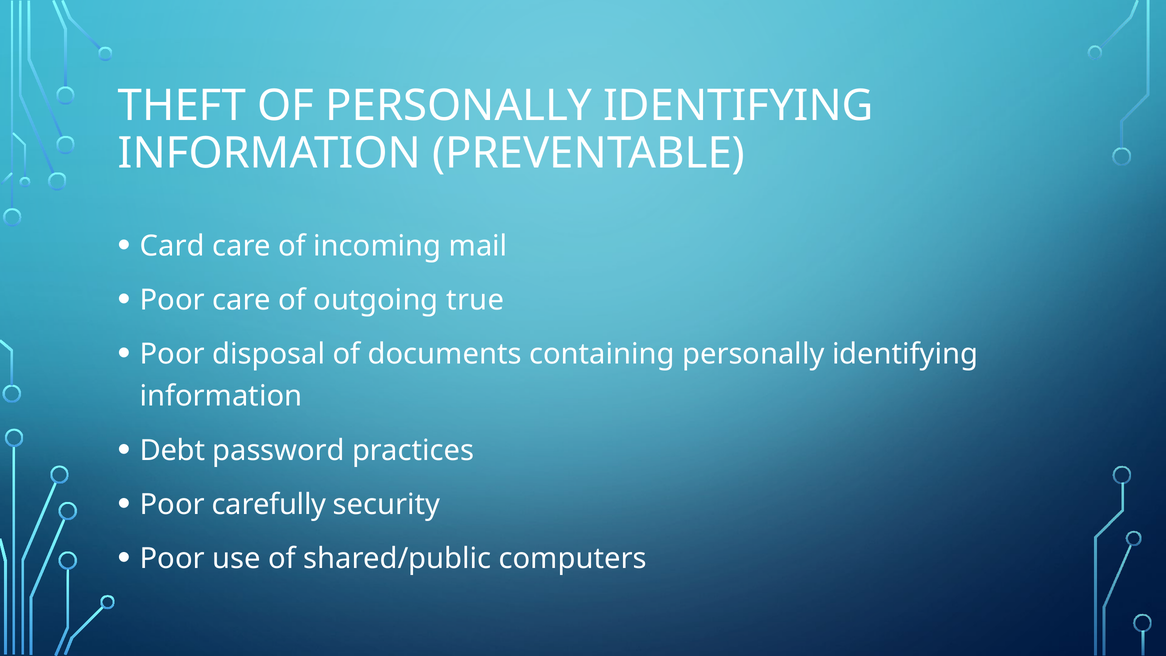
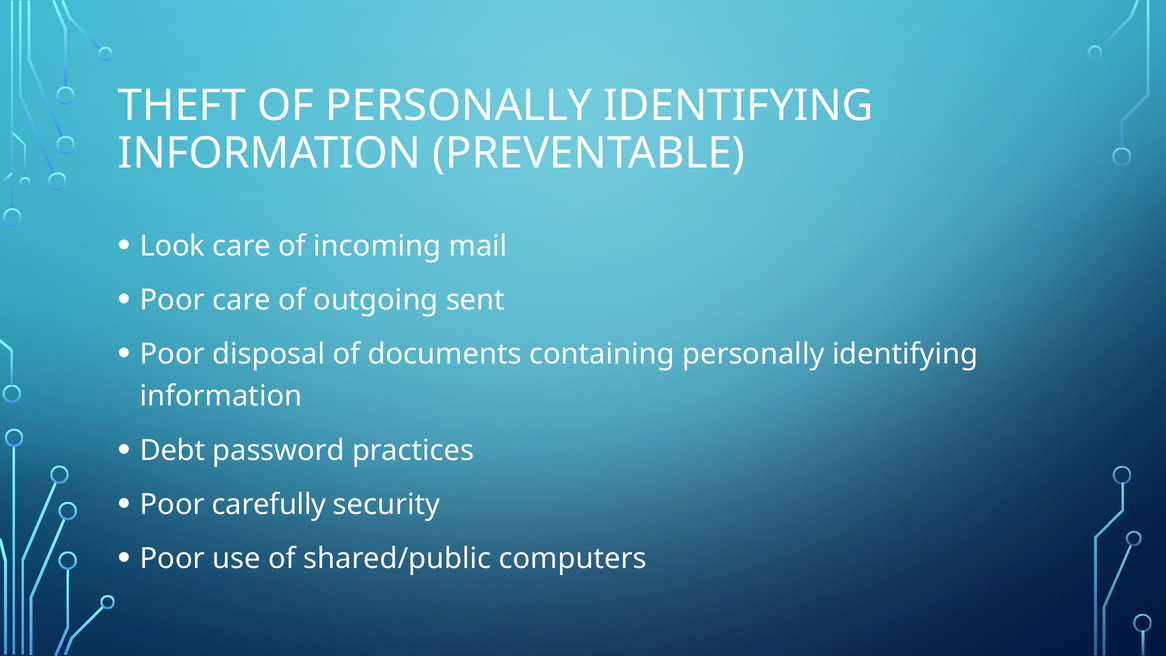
Card: Card -> Look
true: true -> sent
